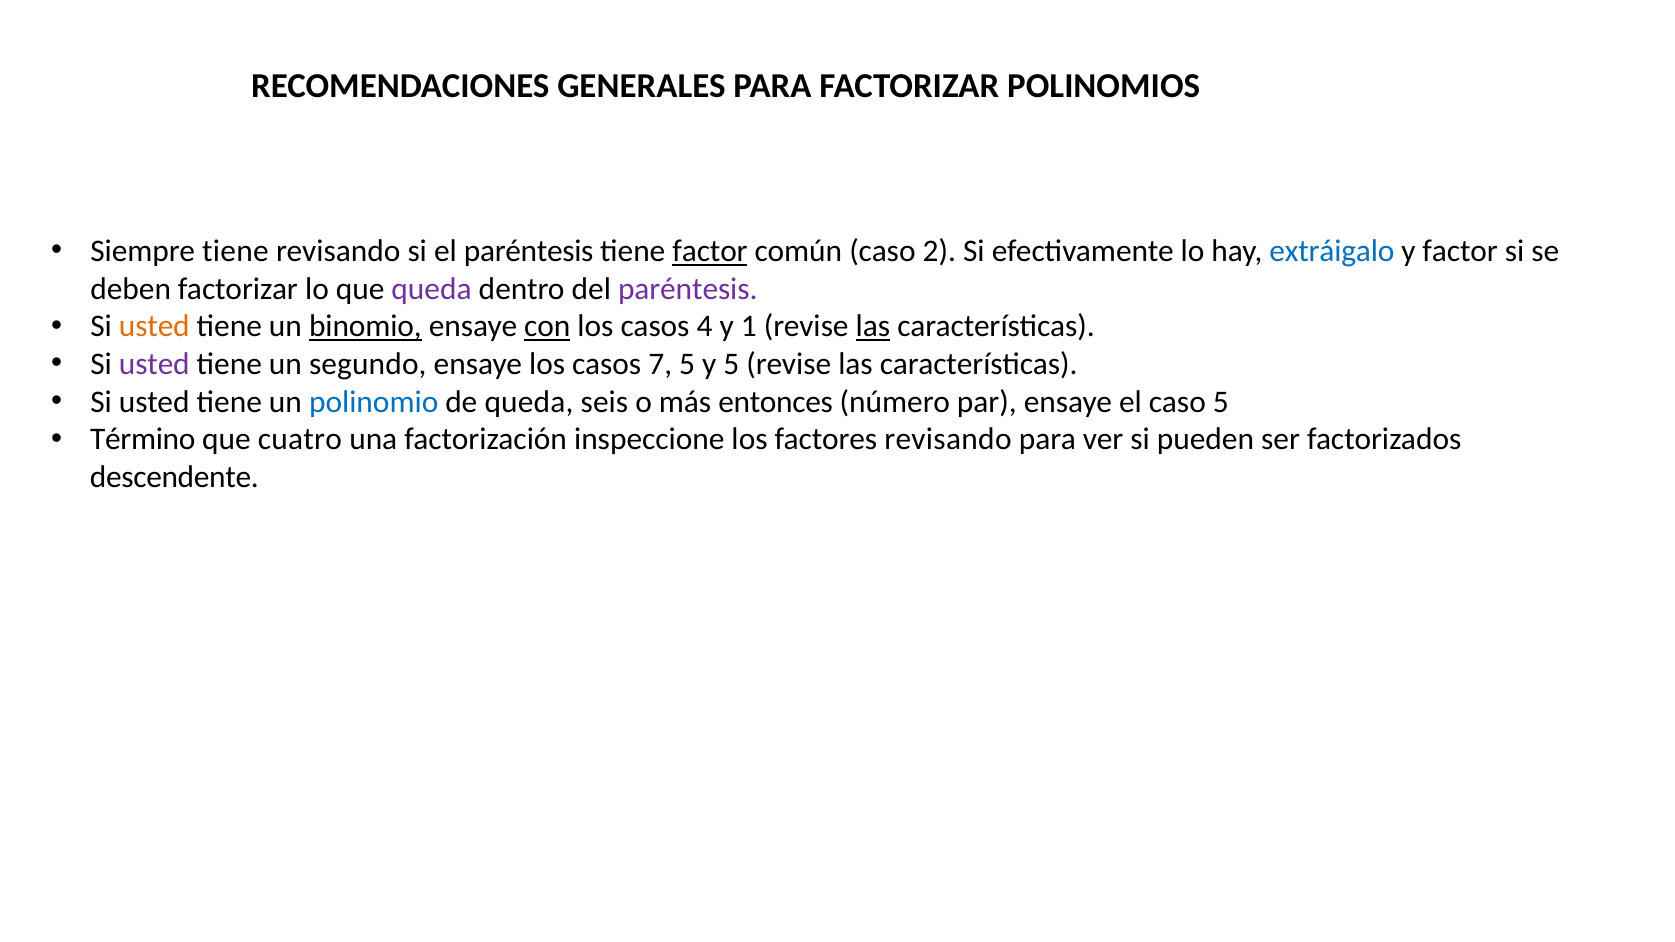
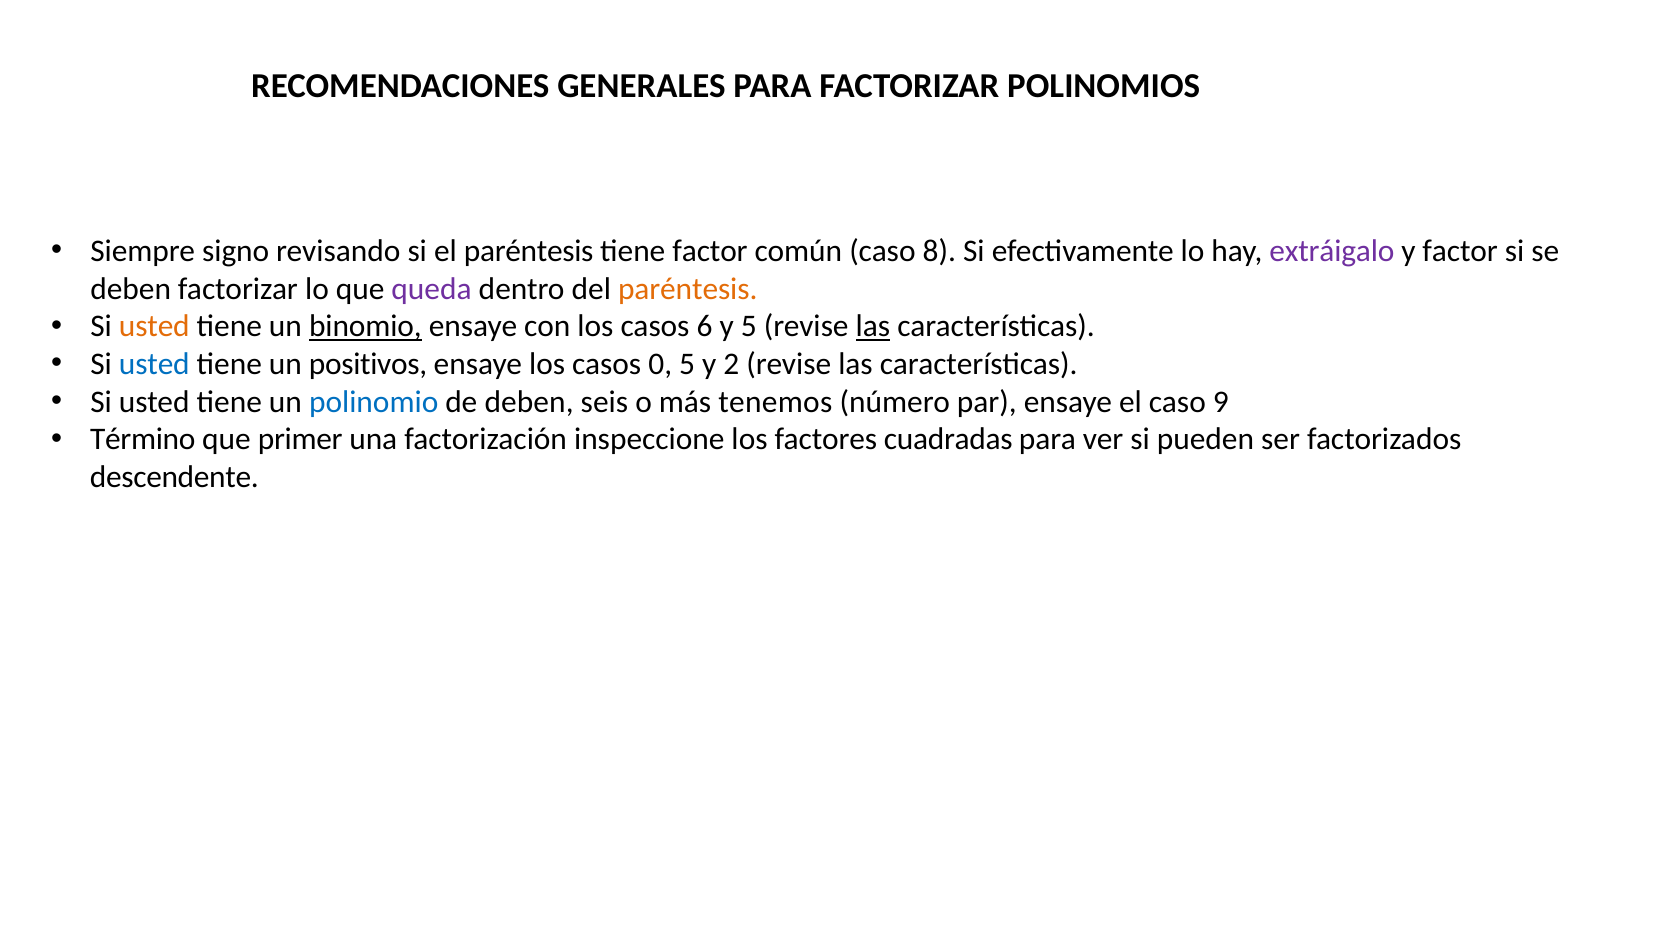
Siempre tiene: tiene -> signo
factor at (710, 251) underline: present -> none
2: 2 -> 8
extráigalo colour: blue -> purple
paréntesis at (688, 289) colour: purple -> orange
con underline: present -> none
4: 4 -> 6
y 1: 1 -> 5
usted at (154, 364) colour: purple -> blue
segundo: segundo -> positivos
7: 7 -> 0
y 5: 5 -> 2
de queda: queda -> deben
entonces: entonces -> tenemos
caso 5: 5 -> 9
cuatro: cuatro -> primer
factores revisando: revisando -> cuadradas
